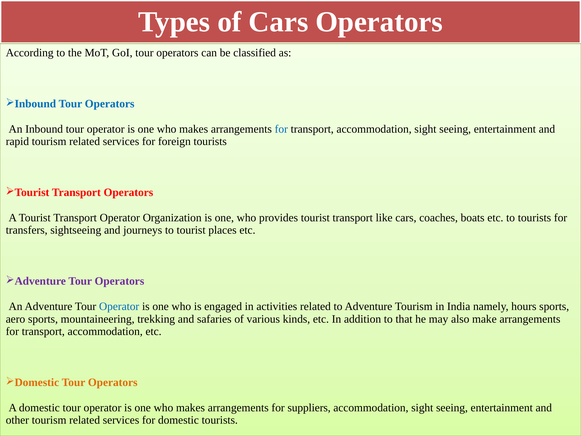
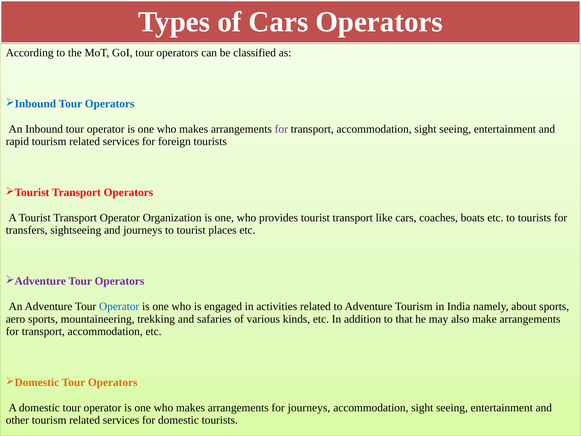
for at (281, 129) colour: blue -> purple
hours: hours -> about
for suppliers: suppliers -> journeys
